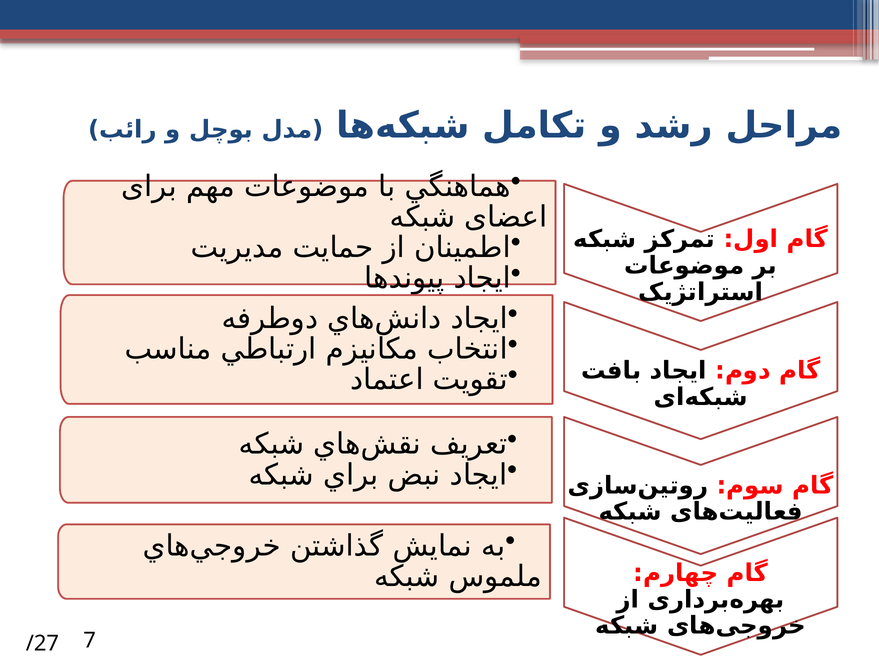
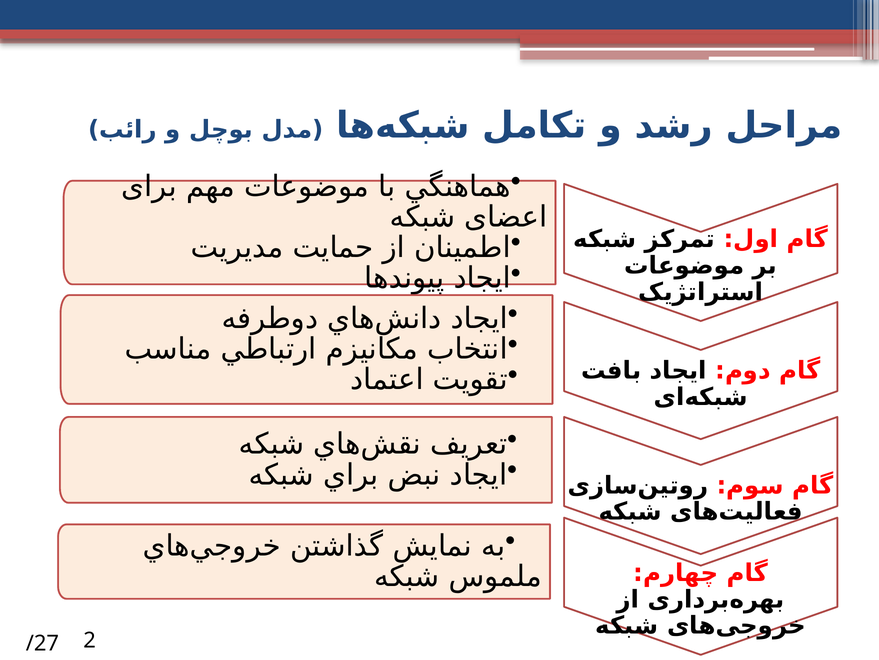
7: 7 -> 2
